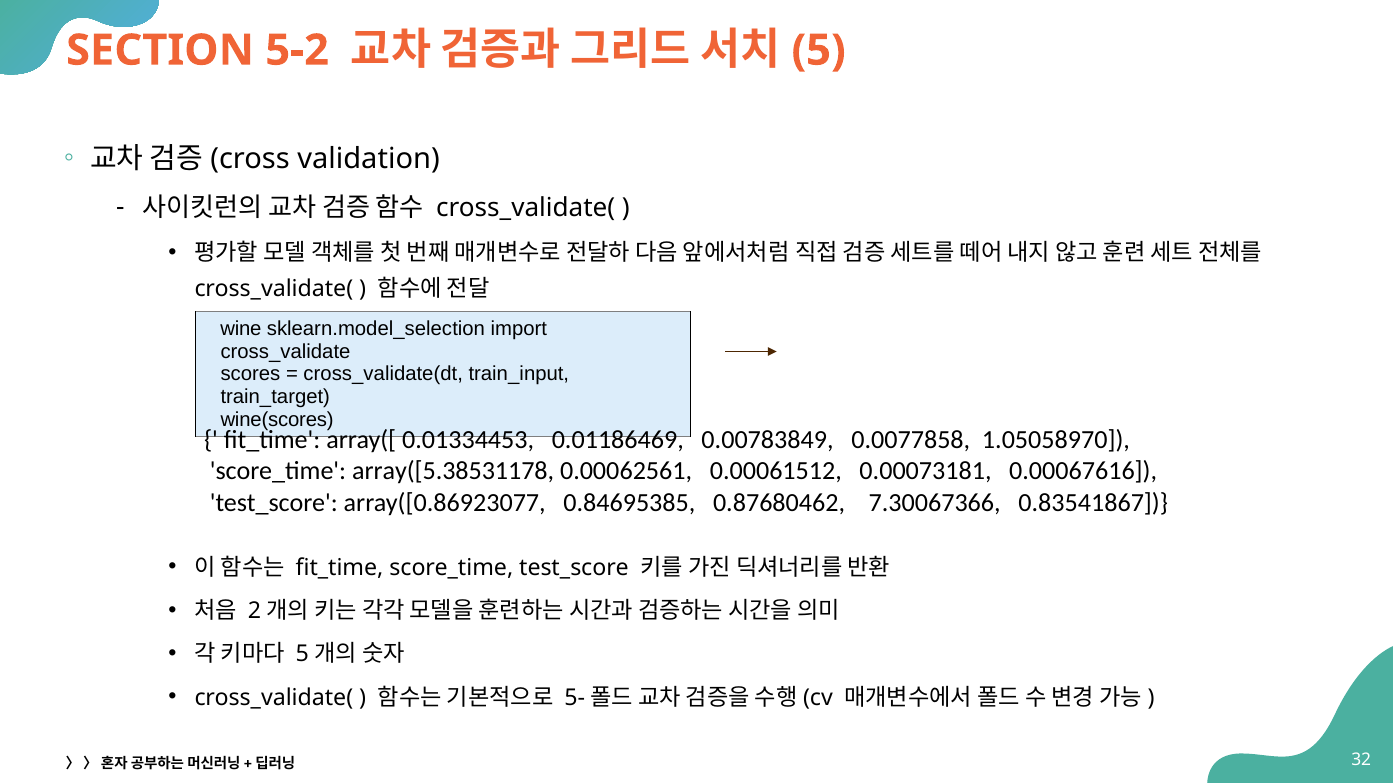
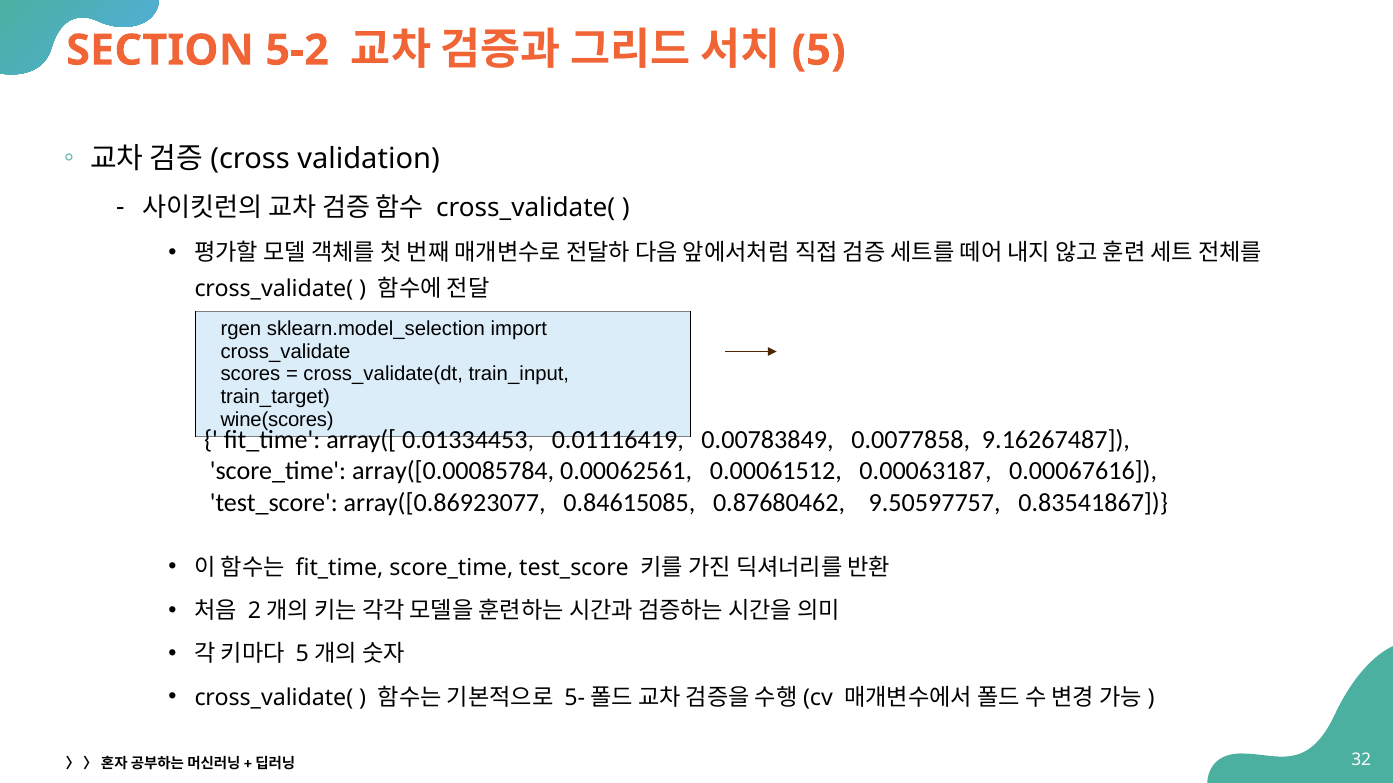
wine: wine -> rgen
0.01186469: 0.01186469 -> 0.01116419
1.05058970: 1.05058970 -> 9.16267487
array([5.38531178: array([5.38531178 -> array([0.00085784
0.00073181: 0.00073181 -> 0.00063187
0.84695385: 0.84695385 -> 0.84615085
7.30067366: 7.30067366 -> 9.50597757
